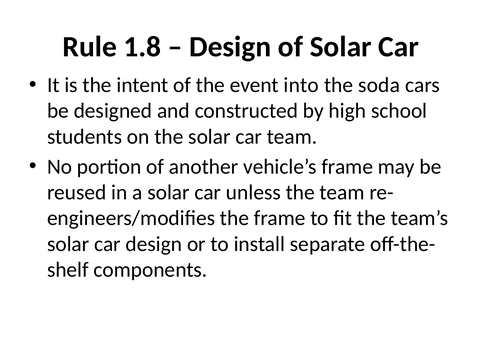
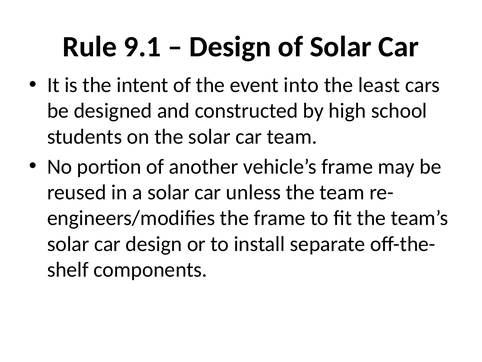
1.8: 1.8 -> 9.1
soda: soda -> least
